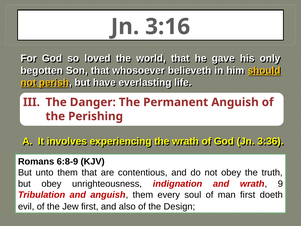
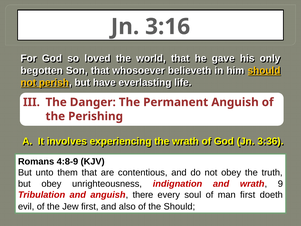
6:8-9: 6:8-9 -> 4:8-9
anguish them: them -> there
the Design: Design -> Should
